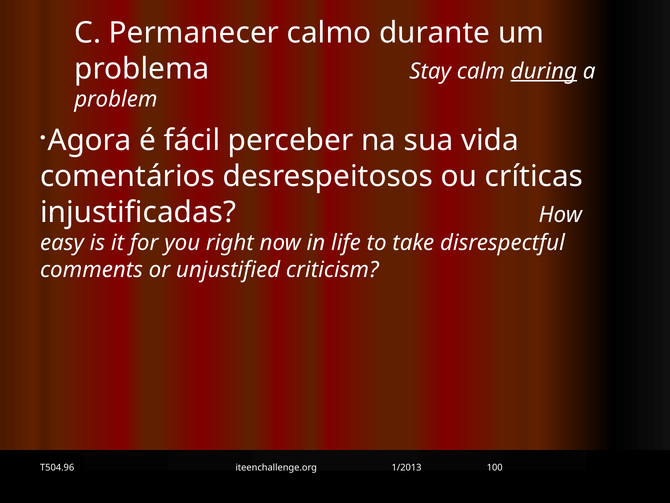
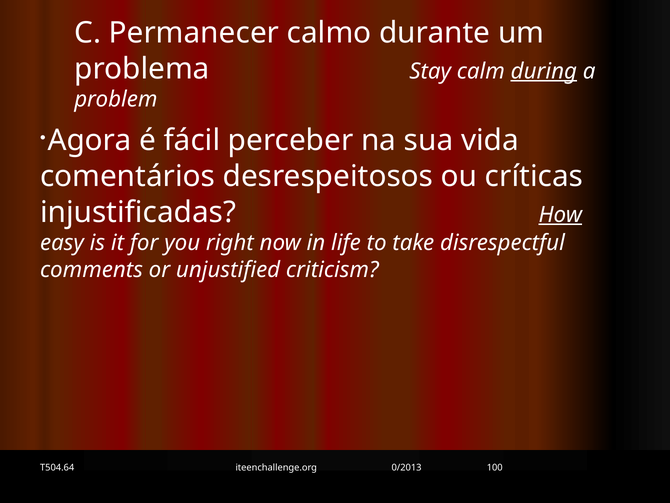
How underline: none -> present
T504.96: T504.96 -> T504.64
1/2013: 1/2013 -> 0/2013
